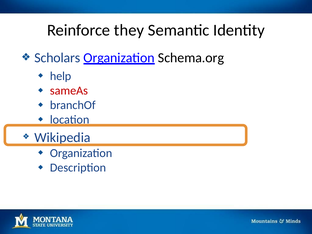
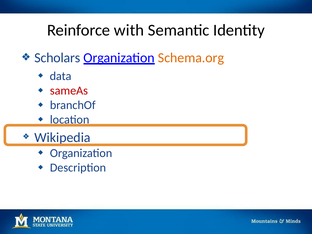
they: they -> with
Schema.org colour: black -> orange
help: help -> data
